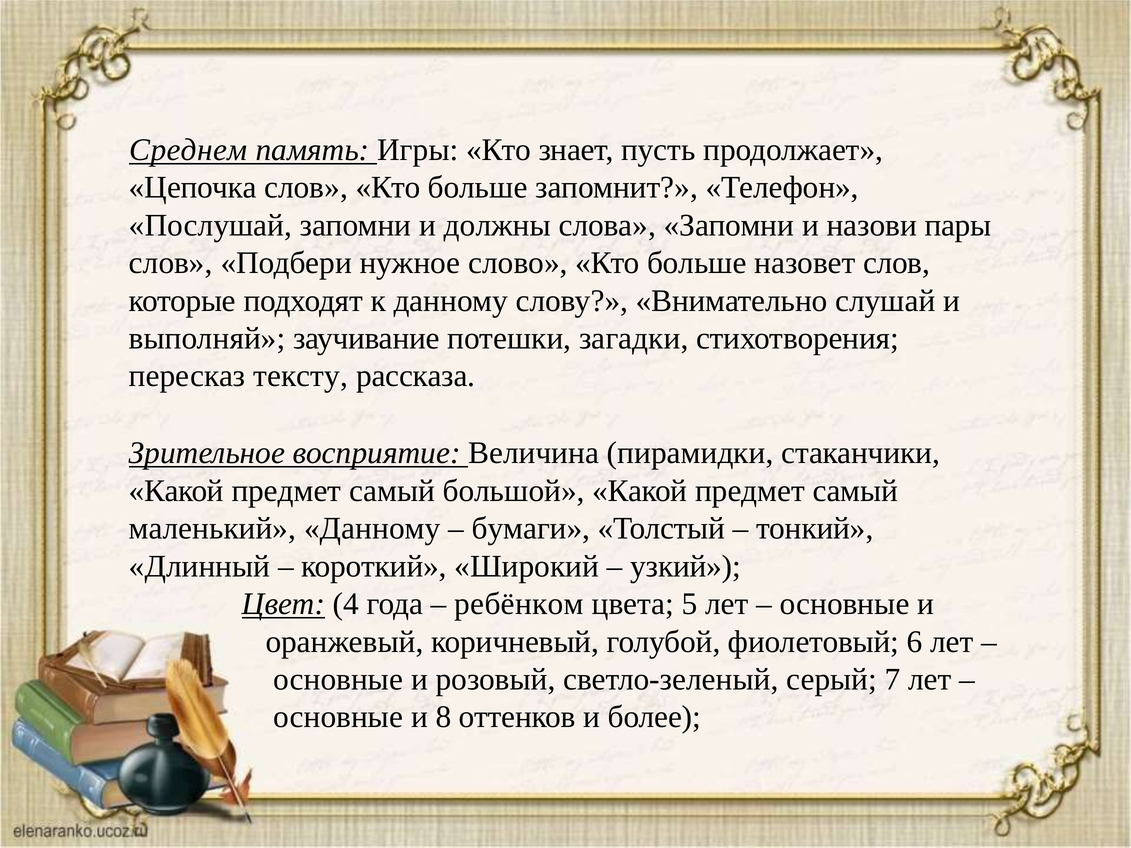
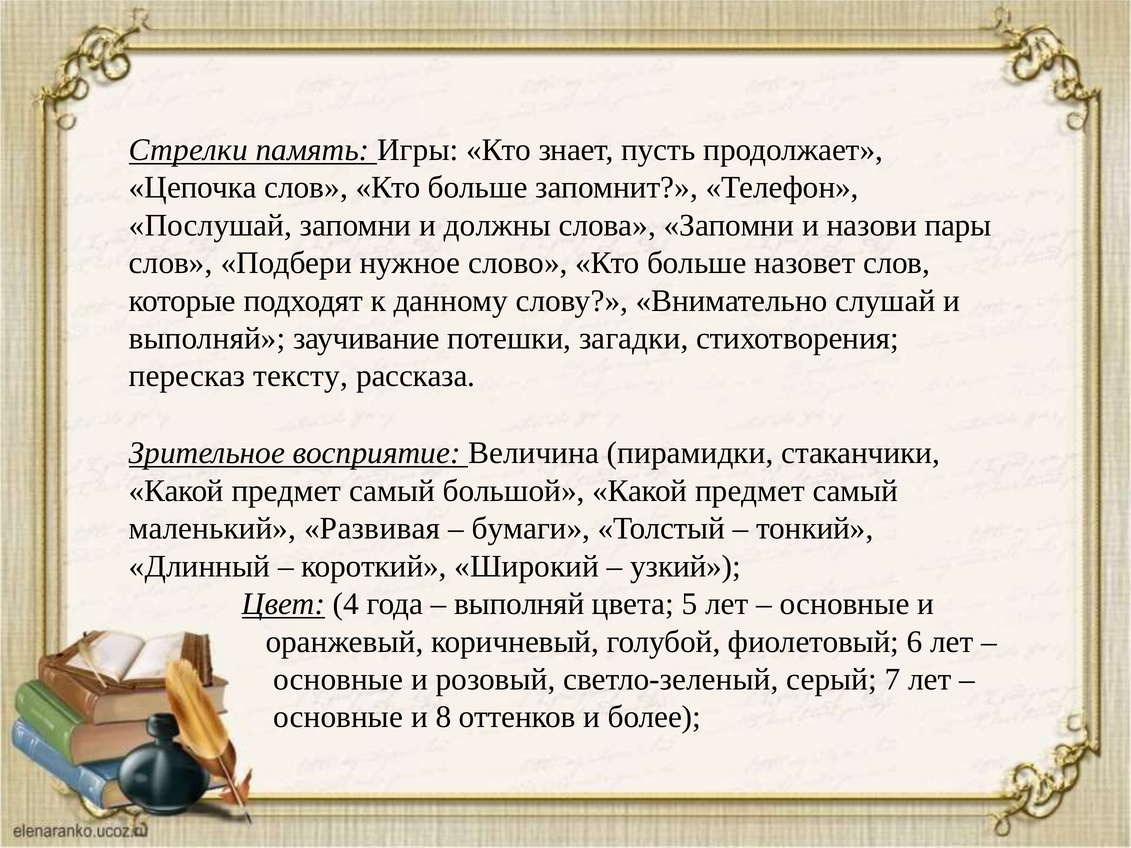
Среднем: Среднем -> Стрелки
маленький Данному: Данному -> Развивая
ребёнком at (519, 604): ребёнком -> выполняй
